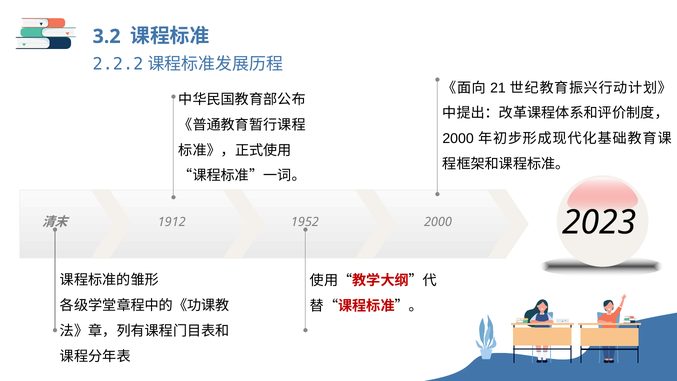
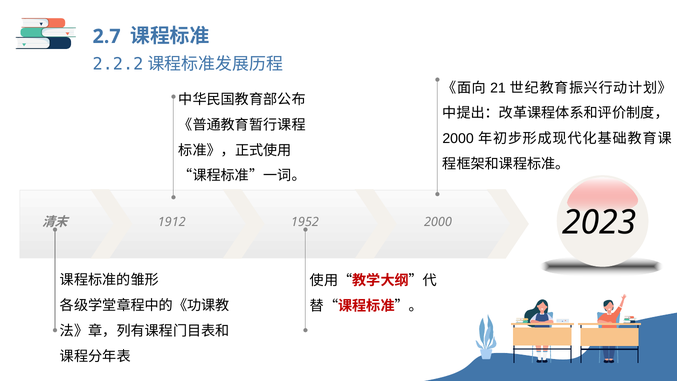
3.2: 3.2 -> 2.7
